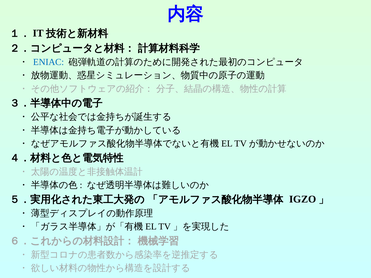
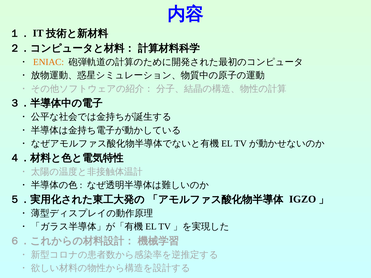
ENIAC colour: blue -> orange
